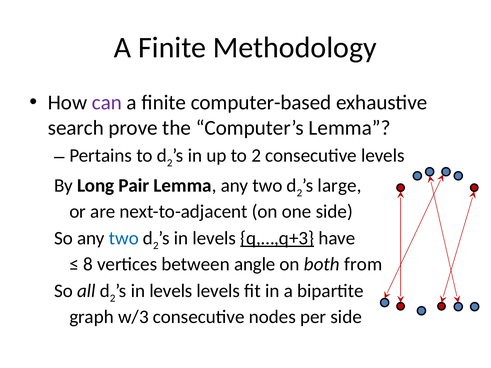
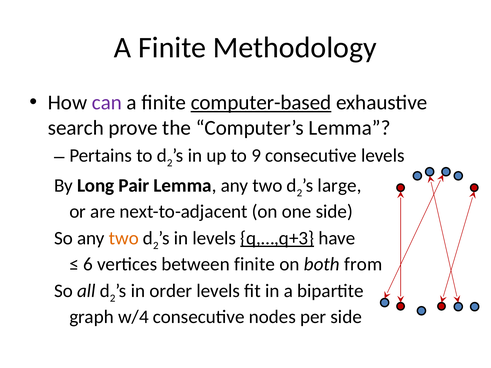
computer-based underline: none -> present
to 2: 2 -> 9
two at (124, 238) colour: blue -> orange
8: 8 -> 6
between angle: angle -> finite
levels at (171, 291): levels -> order
w/3: w/3 -> w/4
